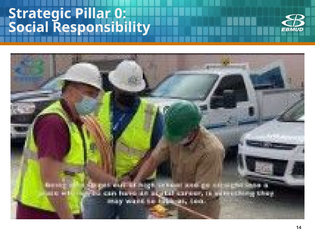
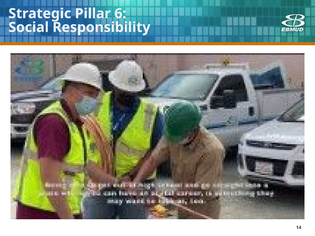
0: 0 -> 6
